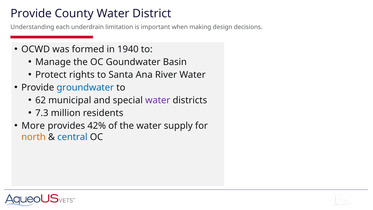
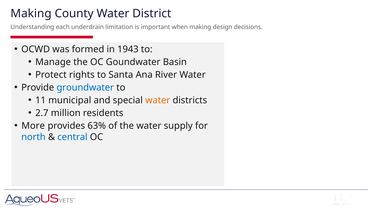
Provide at (31, 14): Provide -> Making
1940: 1940 -> 1943
62: 62 -> 11
water at (158, 100) colour: purple -> orange
7.3: 7.3 -> 2.7
42%: 42% -> 63%
north colour: orange -> blue
